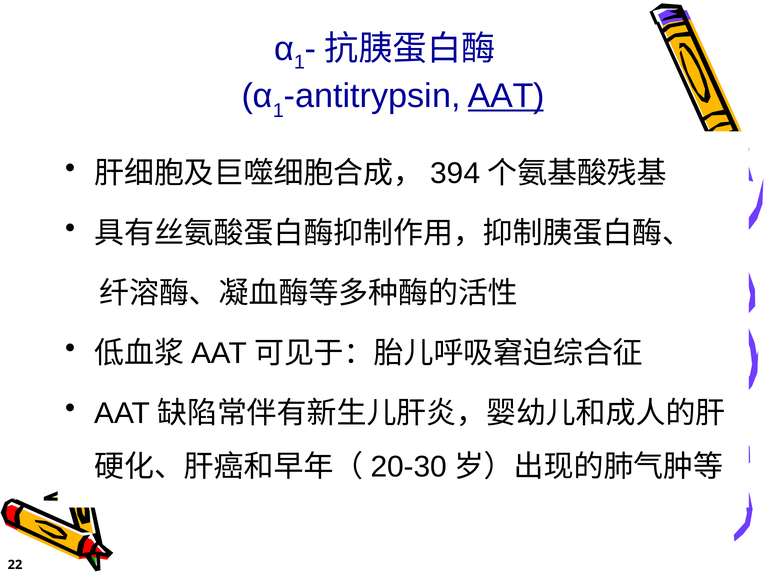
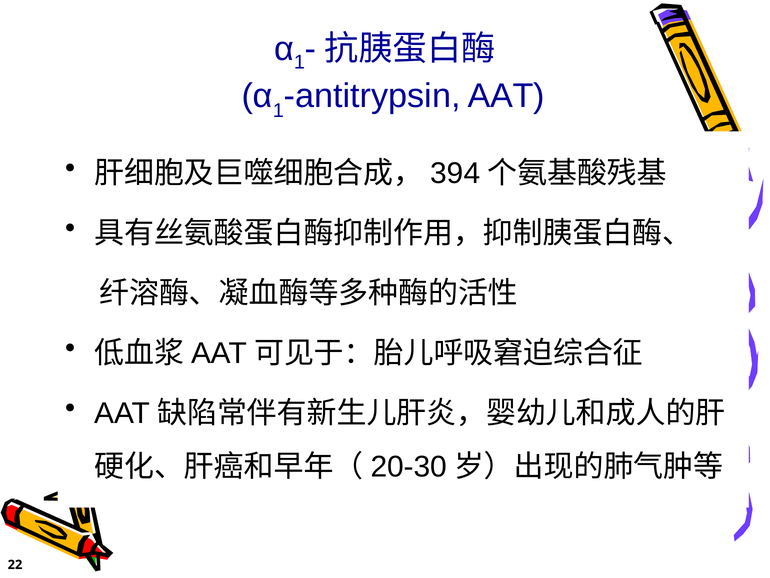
AAT at (506, 96) underline: present -> none
